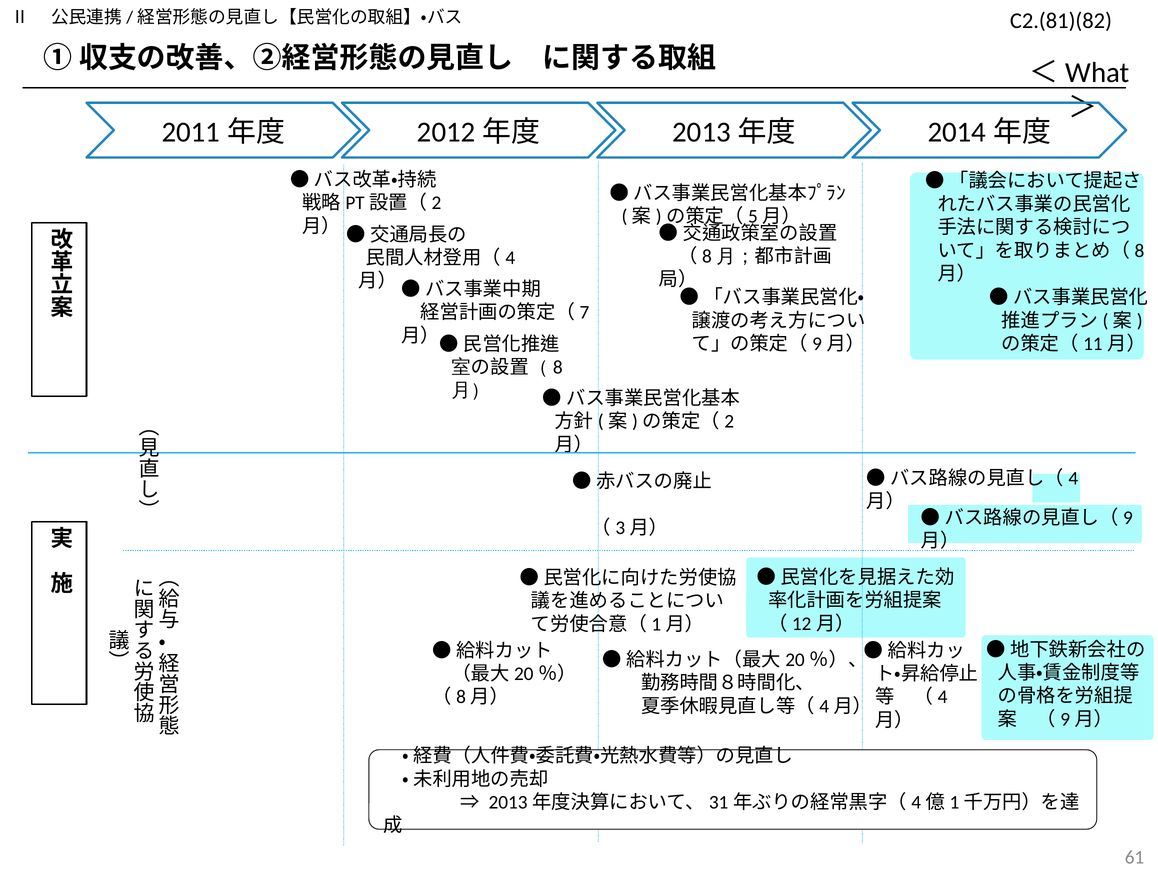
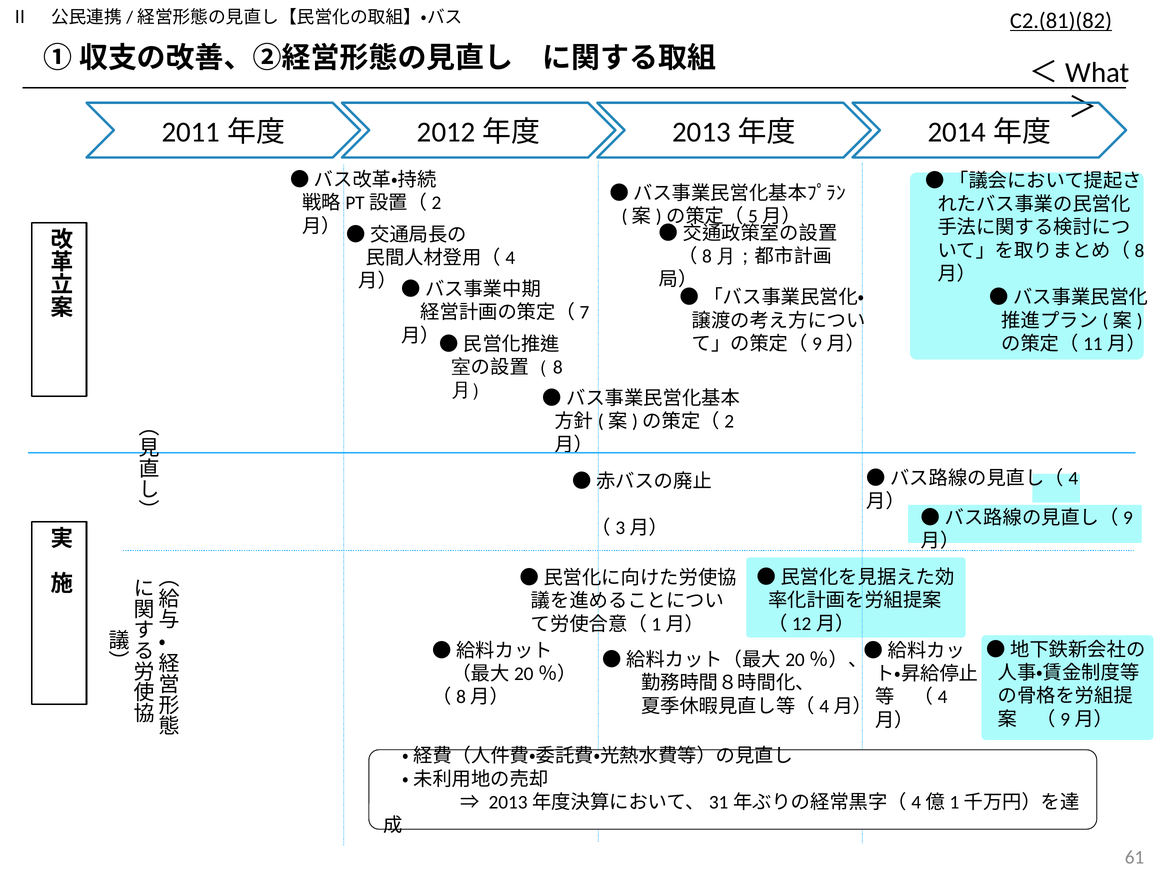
C2.(81)(82 underline: none -> present
